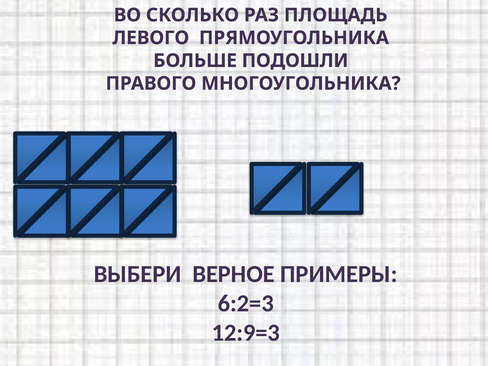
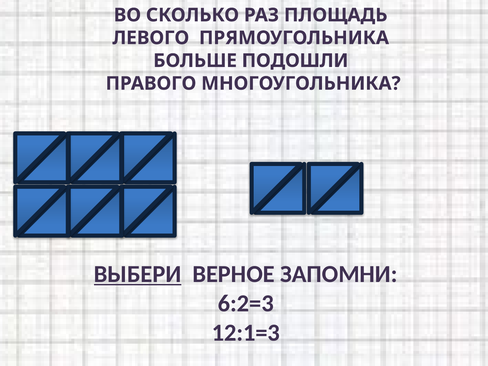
ВЫБЕРИ underline: none -> present
ПРИМЕРЫ: ПРИМЕРЫ -> ЗАПОМНИ
12:9=3: 12:9=3 -> 12:1=3
